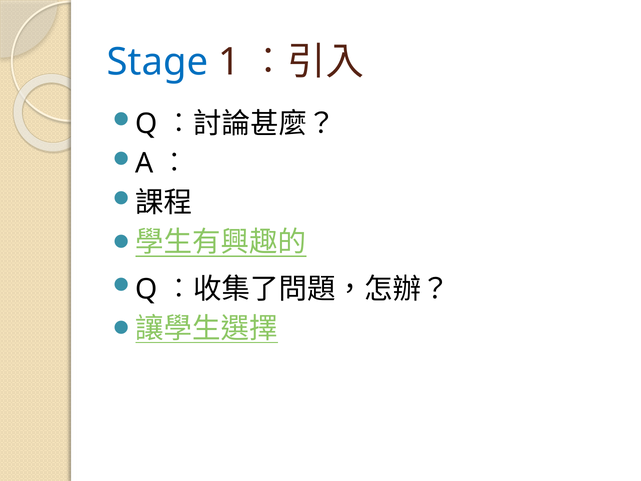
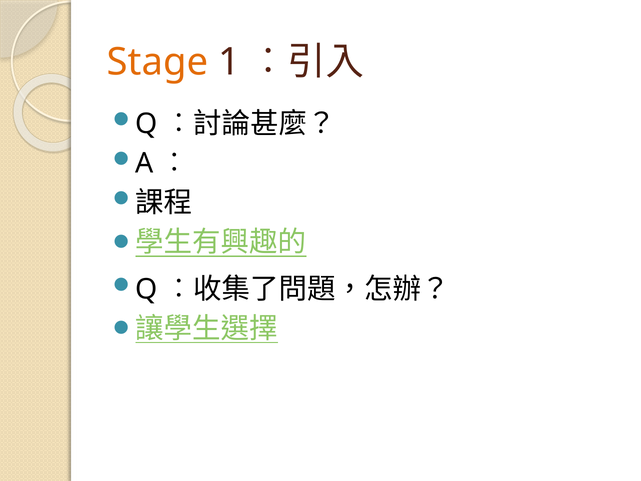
Stage colour: blue -> orange
